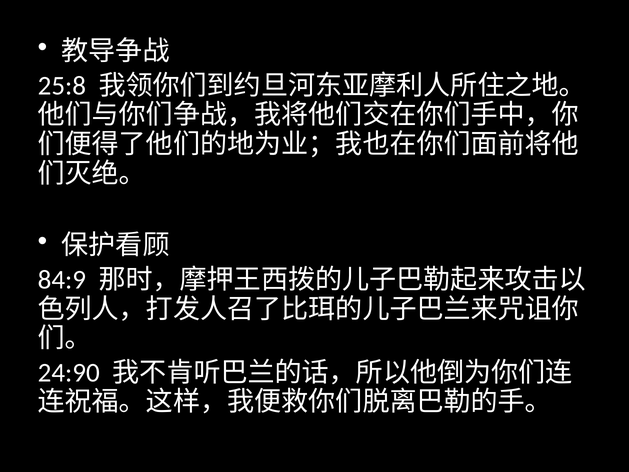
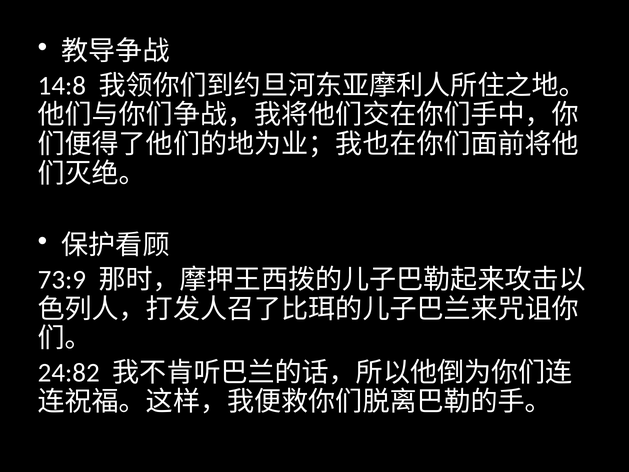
25:8: 25:8 -> 14:8
84:9: 84:9 -> 73:9
24:90: 24:90 -> 24:82
